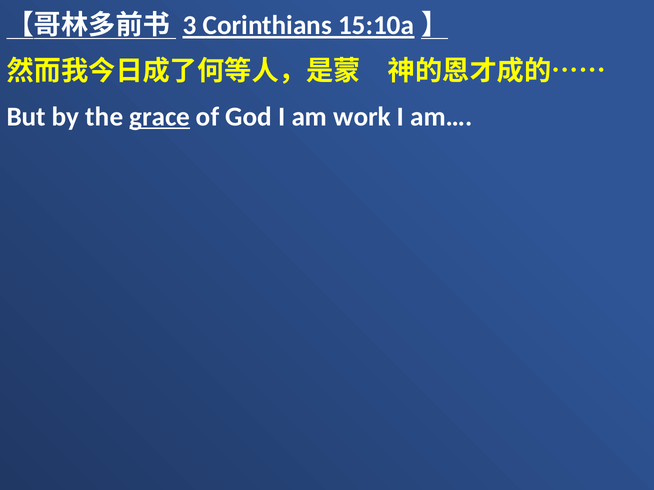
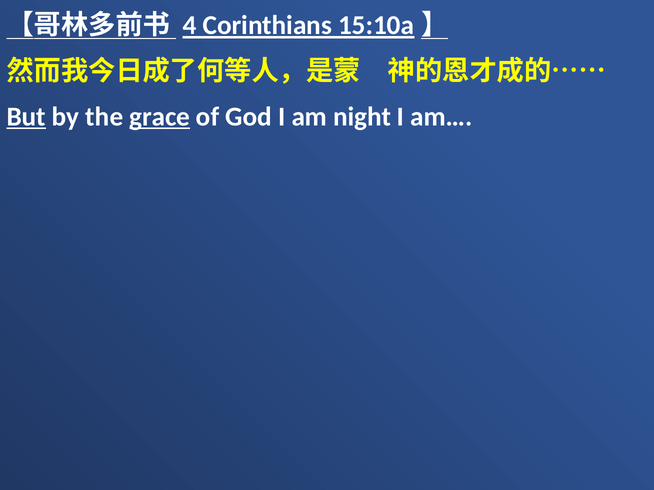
3: 3 -> 4
But underline: none -> present
work: work -> night
